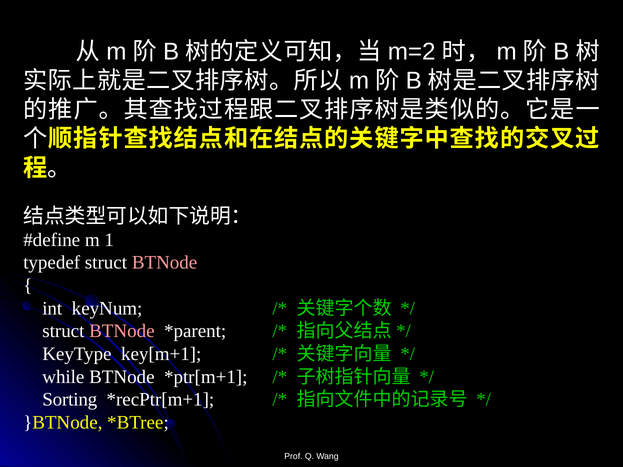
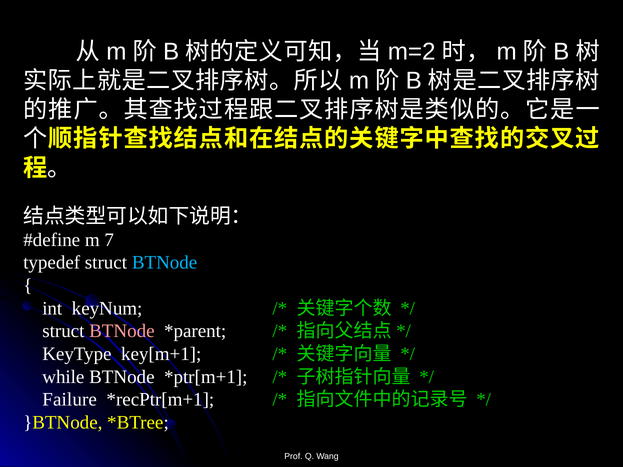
1: 1 -> 7
BTNode at (165, 263) colour: pink -> light blue
Sorting: Sorting -> Failure
